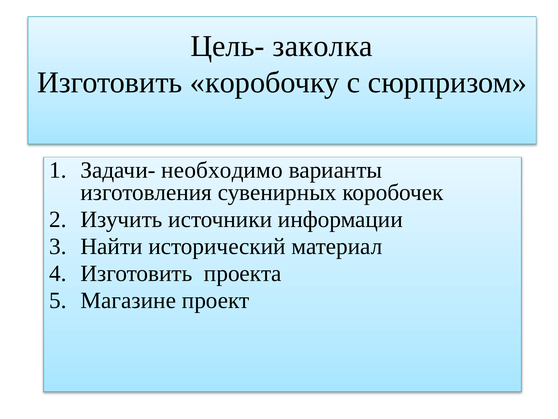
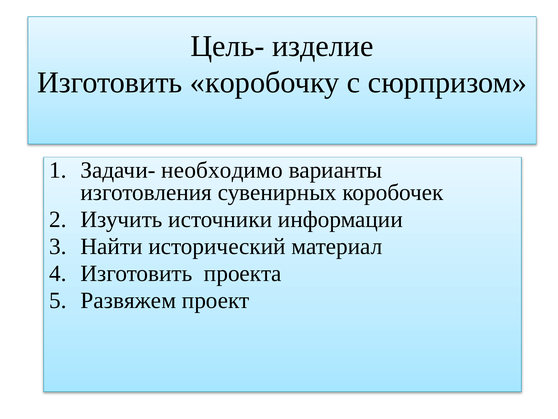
заколка: заколка -> изделие
Магазине: Магазине -> Развяжем
